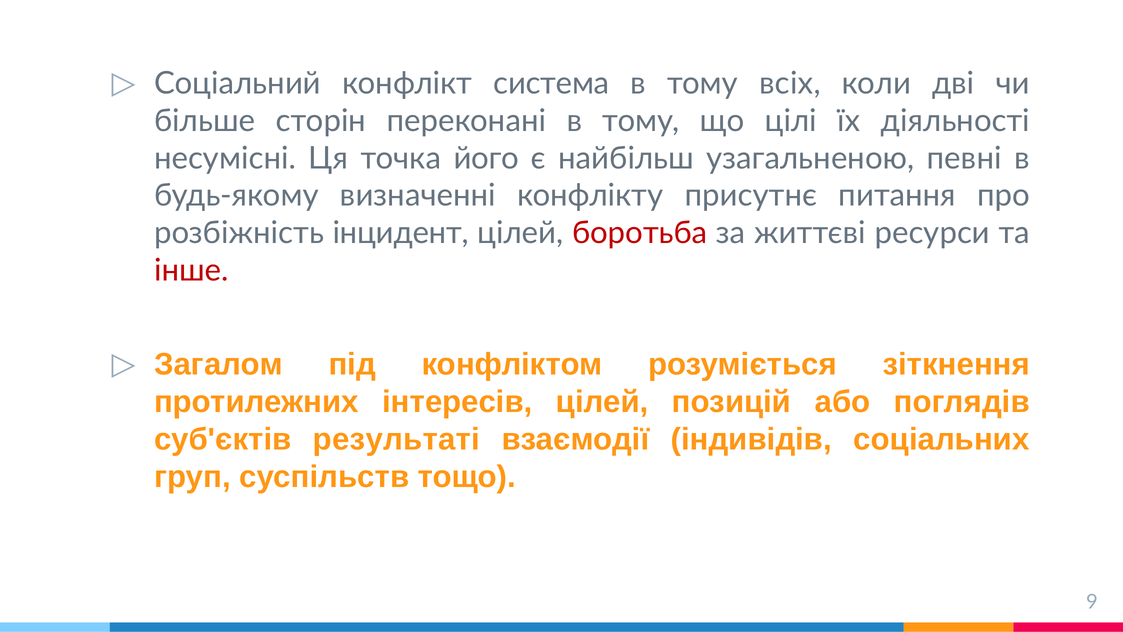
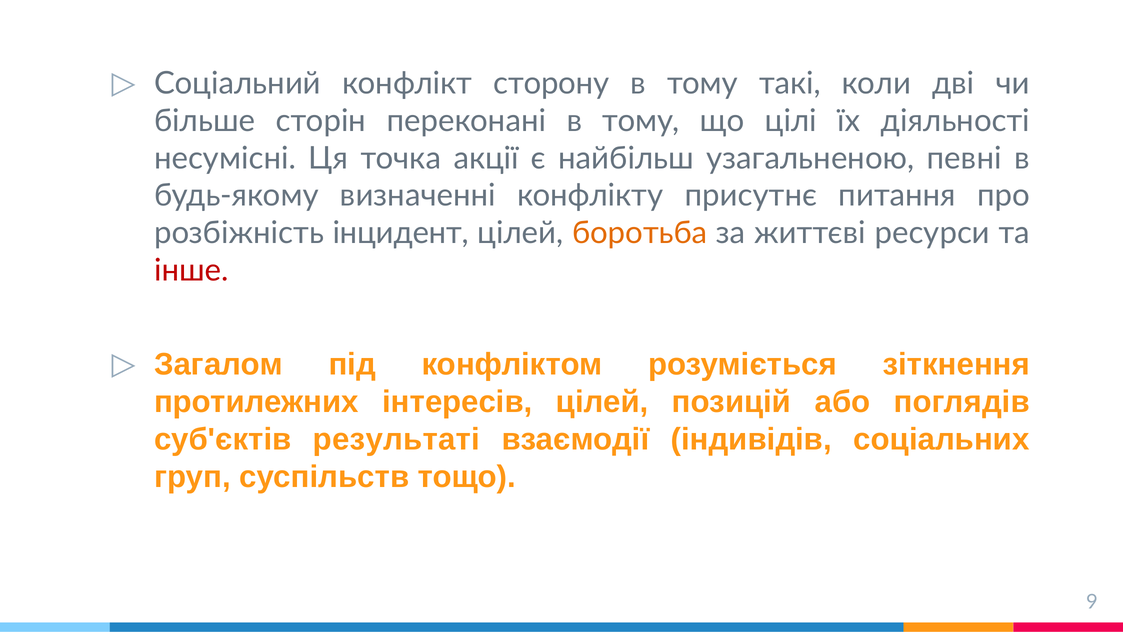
система: система -> сторону
всіх: всіх -> такі
його: його -> акції
боротьба colour: red -> orange
